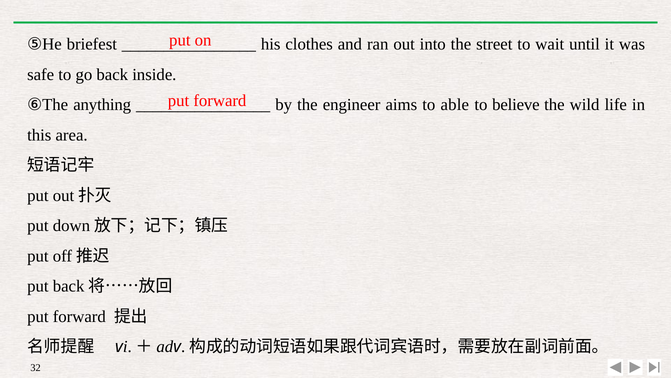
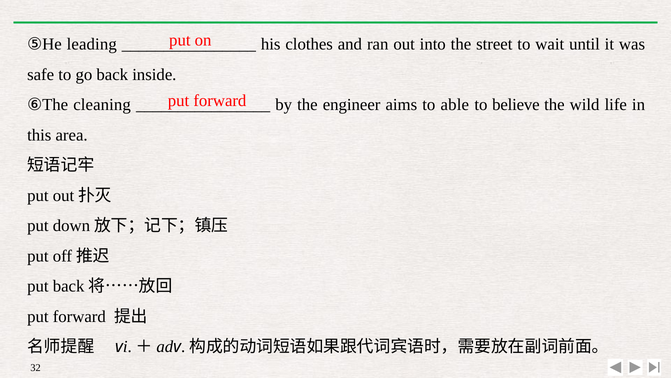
briefest: briefest -> leading
anything: anything -> cleaning
